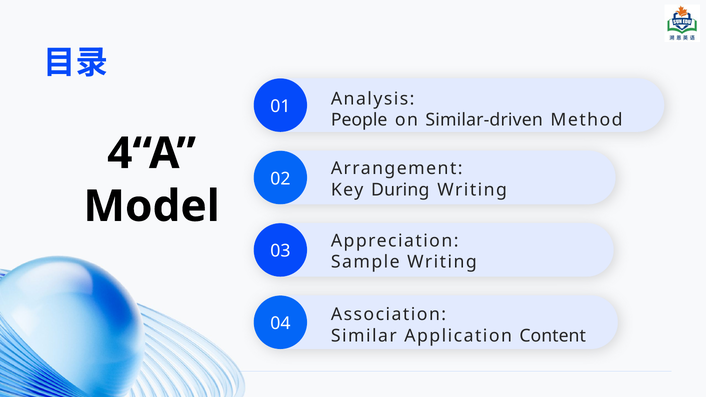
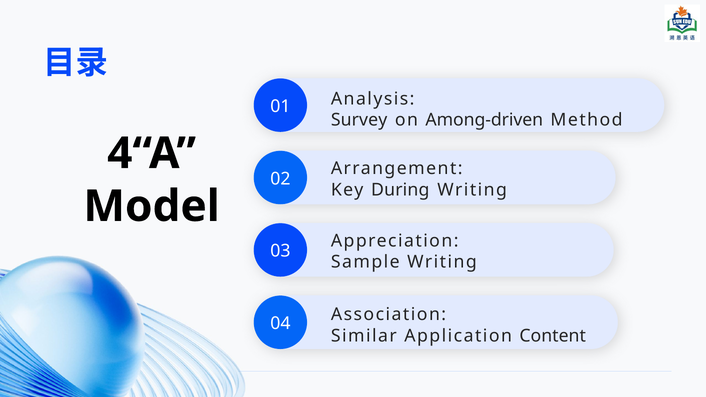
People: People -> Survey
Similar-driven: Similar-driven -> Among-driven
